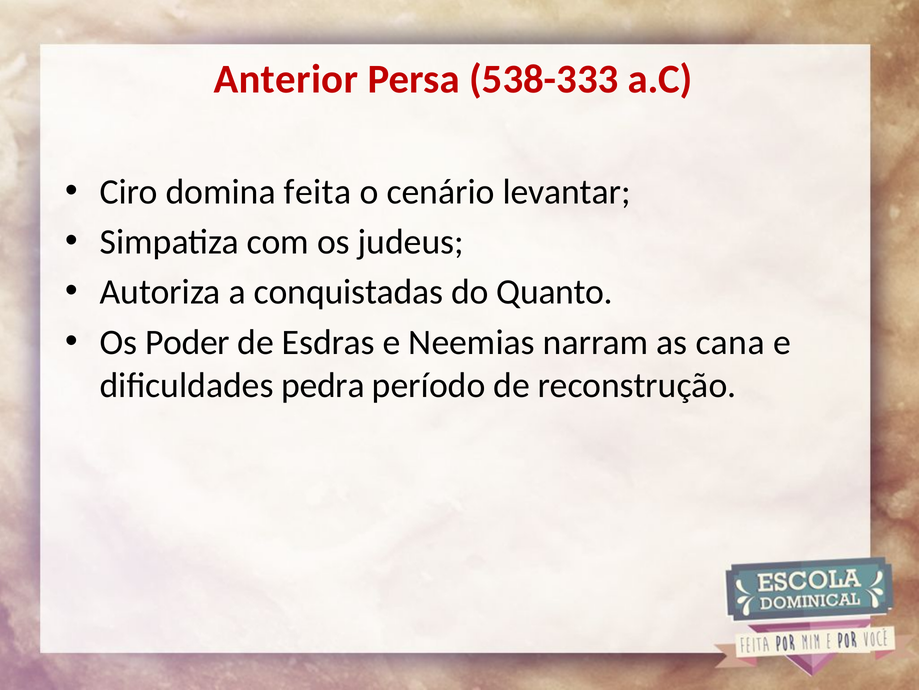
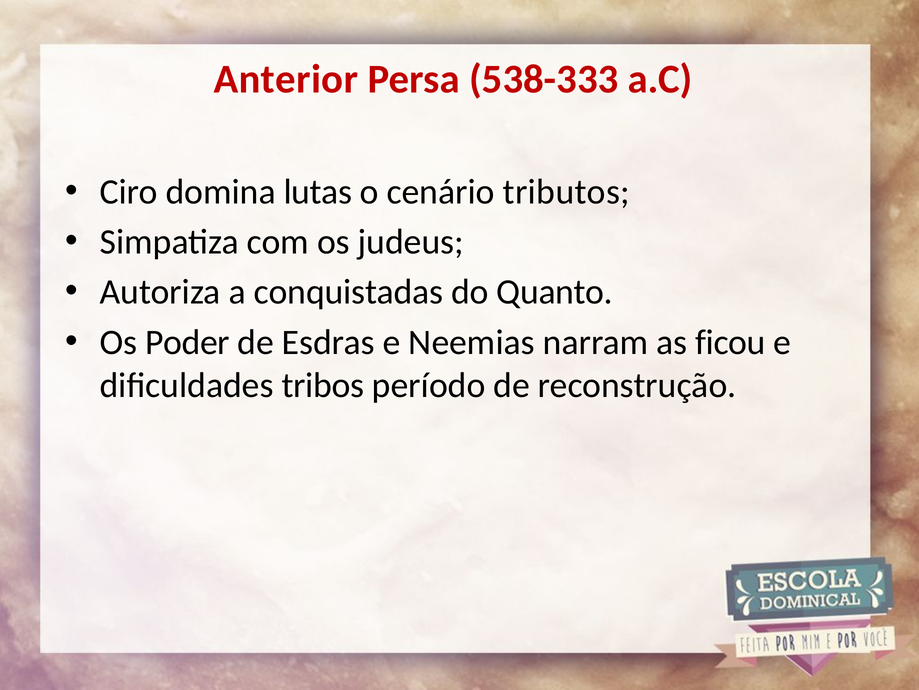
feita: feita -> lutas
levantar: levantar -> tributos
cana: cana -> ficou
pedra: pedra -> tribos
